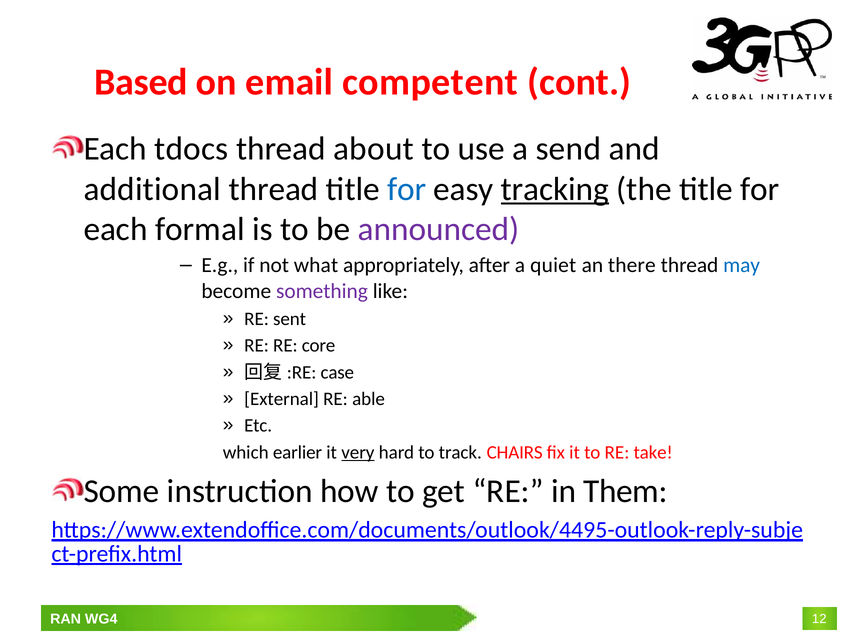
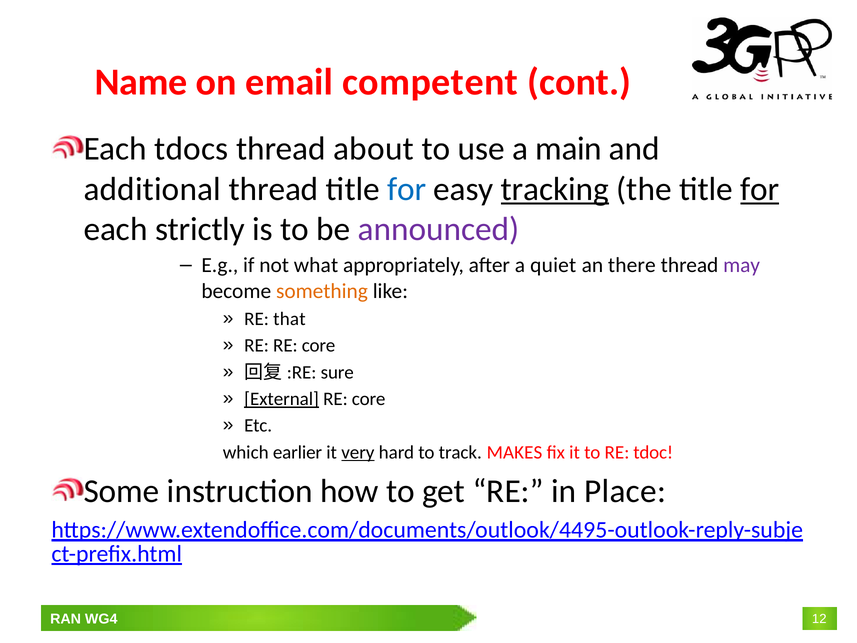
Based: Based -> Name
send: send -> main
for at (760, 189) underline: none -> present
formal: formal -> strictly
may colour: blue -> purple
something colour: purple -> orange
sent: sent -> that
case: case -> sure
External underline: none -> present
able at (369, 399): able -> core
CHAIRS: CHAIRS -> MAKES
take: take -> tdoc
Them: Them -> Place
